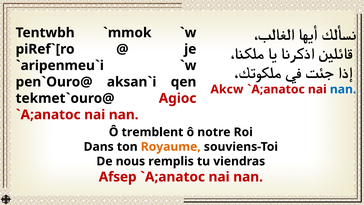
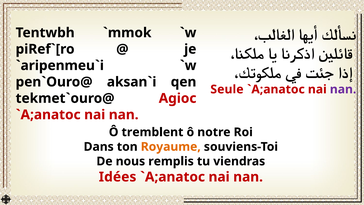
Akcw: Akcw -> Seule
nan at (343, 89) colour: blue -> purple
Afsep: Afsep -> Idées
